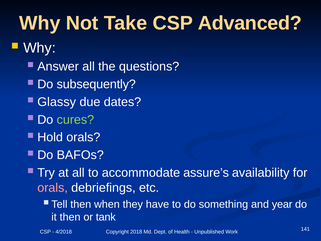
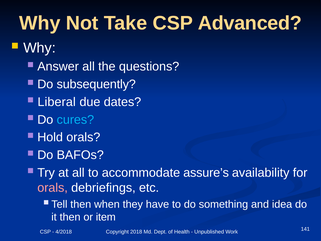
Glassy: Glassy -> Liberal
cures colour: light green -> light blue
year: year -> idea
tank: tank -> item
